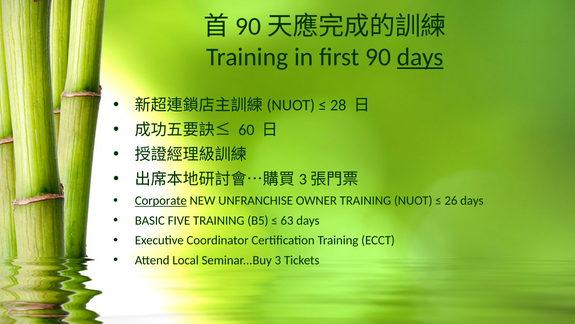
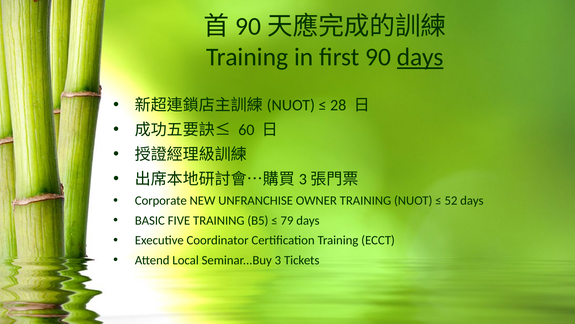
Corporate underline: present -> none
26: 26 -> 52
63: 63 -> 79
